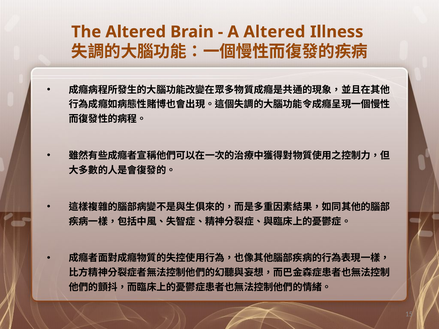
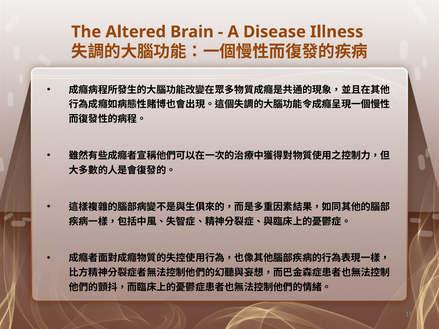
A Altered: Altered -> Disease
